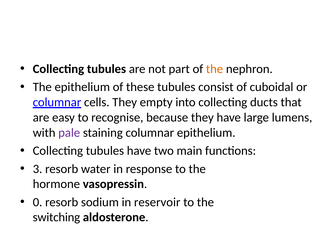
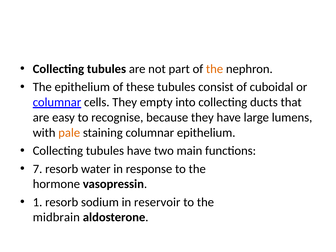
pale colour: purple -> orange
3: 3 -> 7
0: 0 -> 1
switching: switching -> midbrain
